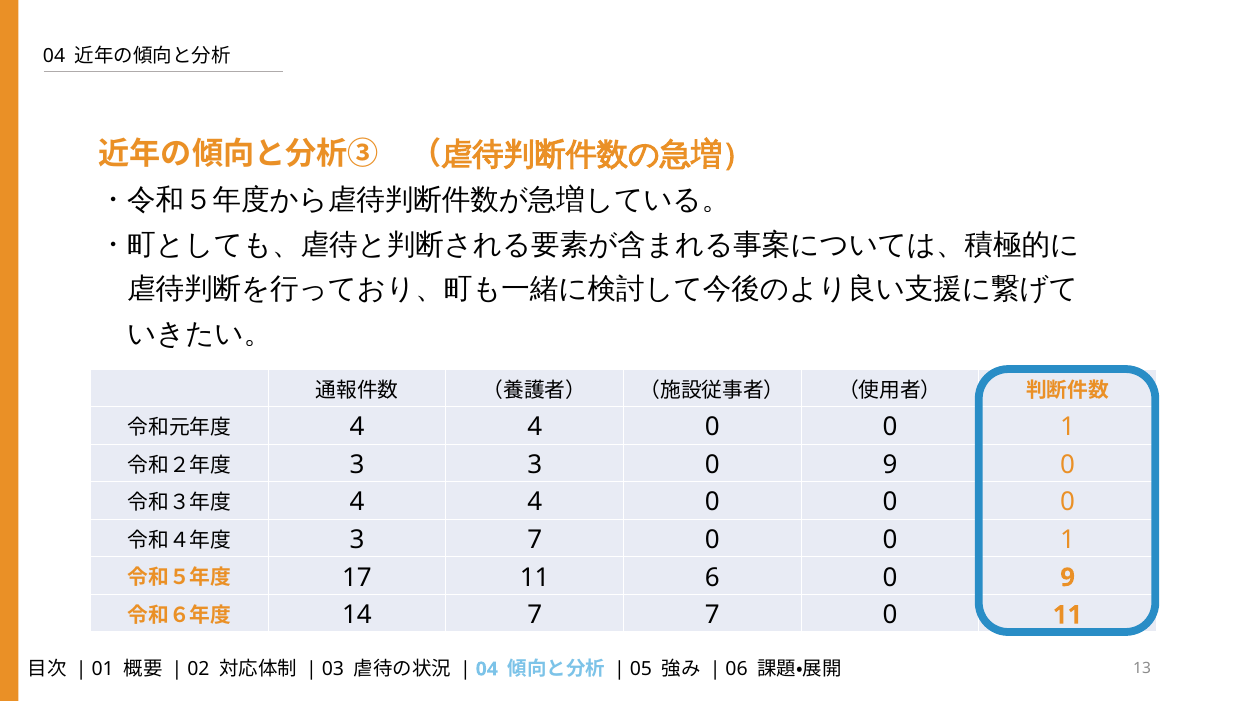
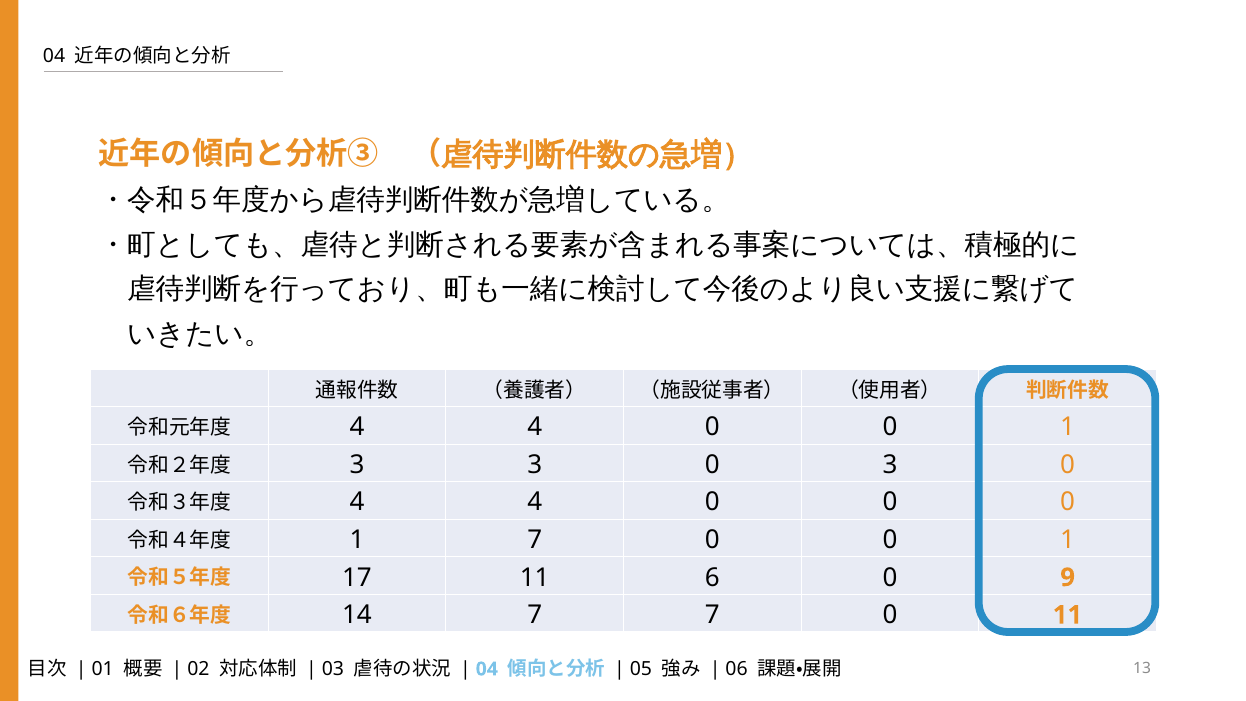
3 0 9: 9 -> 3
3 at (357, 540): 3 -> 1
